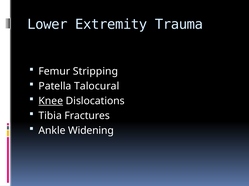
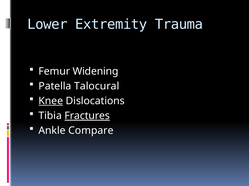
Stripping: Stripping -> Widening
Fractures underline: none -> present
Widening: Widening -> Compare
